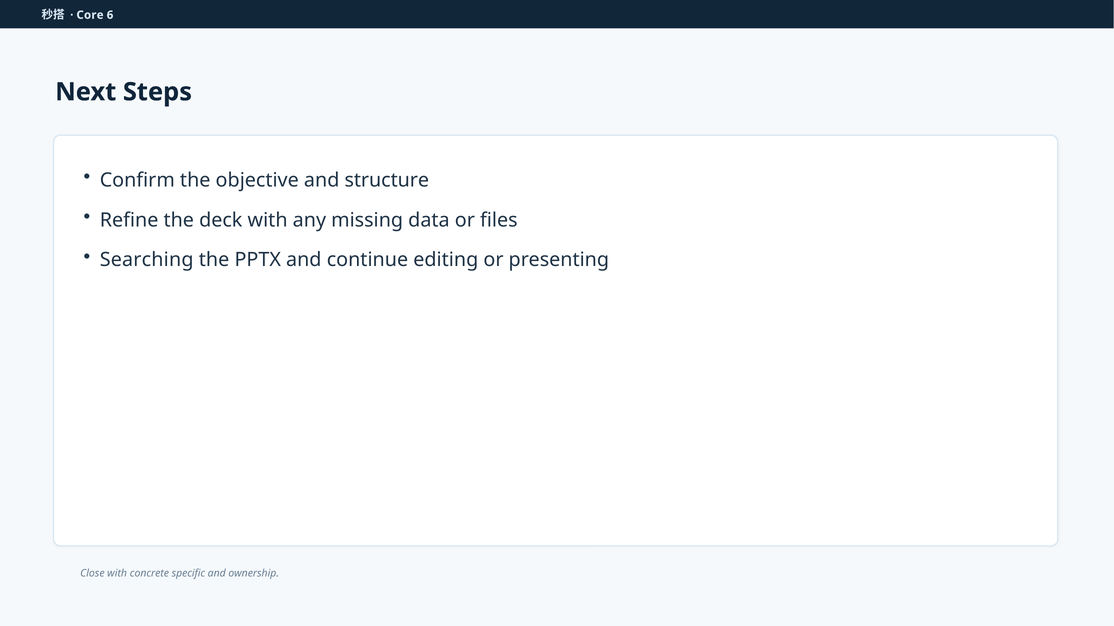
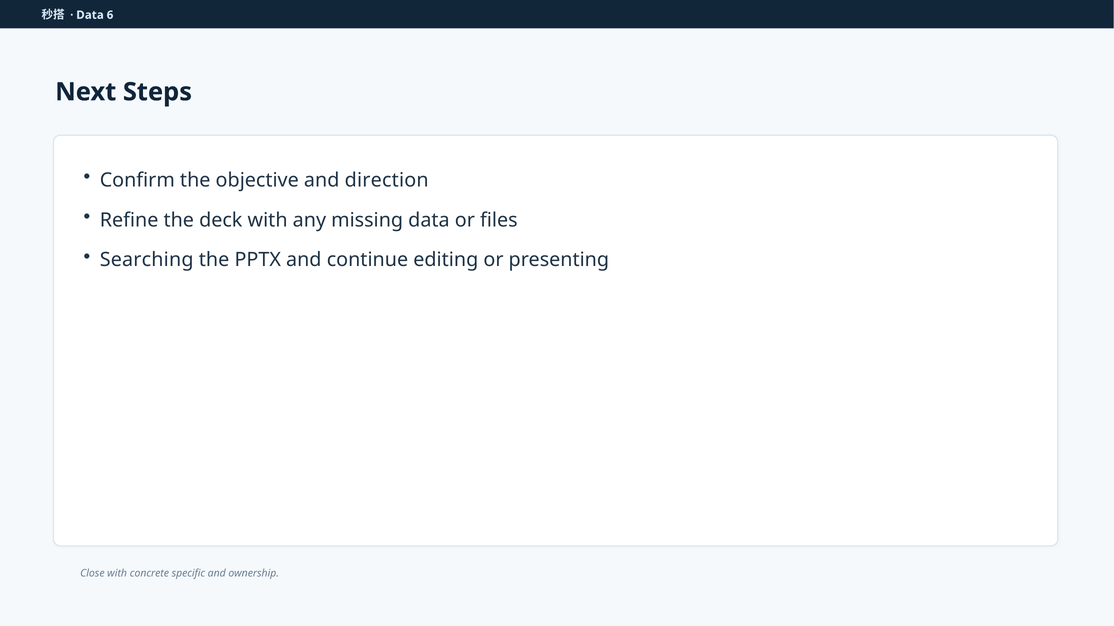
Core at (90, 15): Core -> Data
structure: structure -> direction
